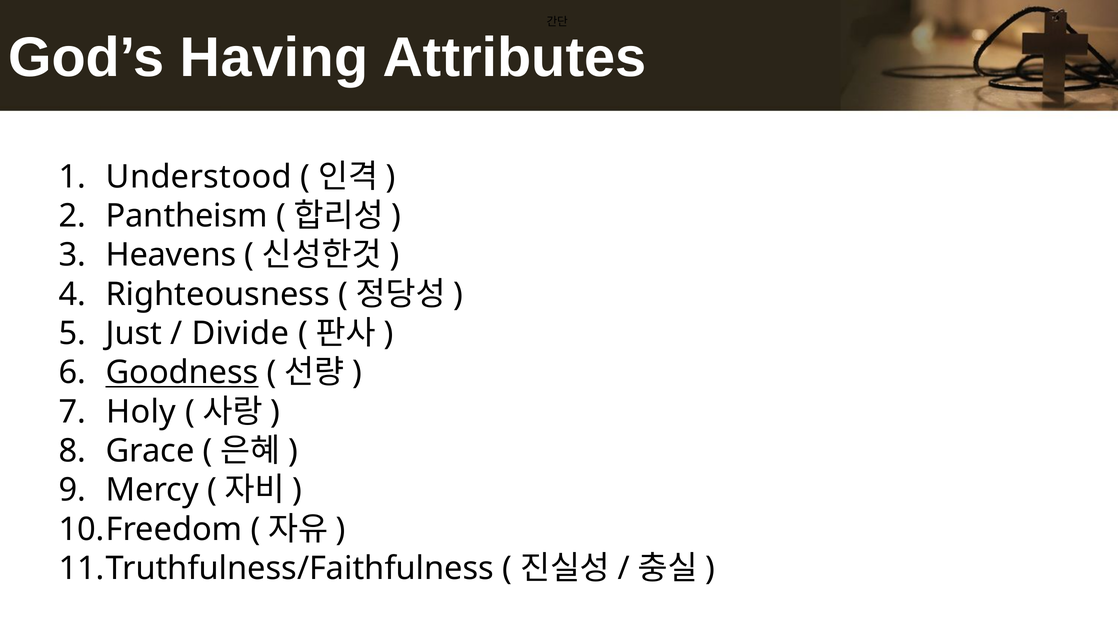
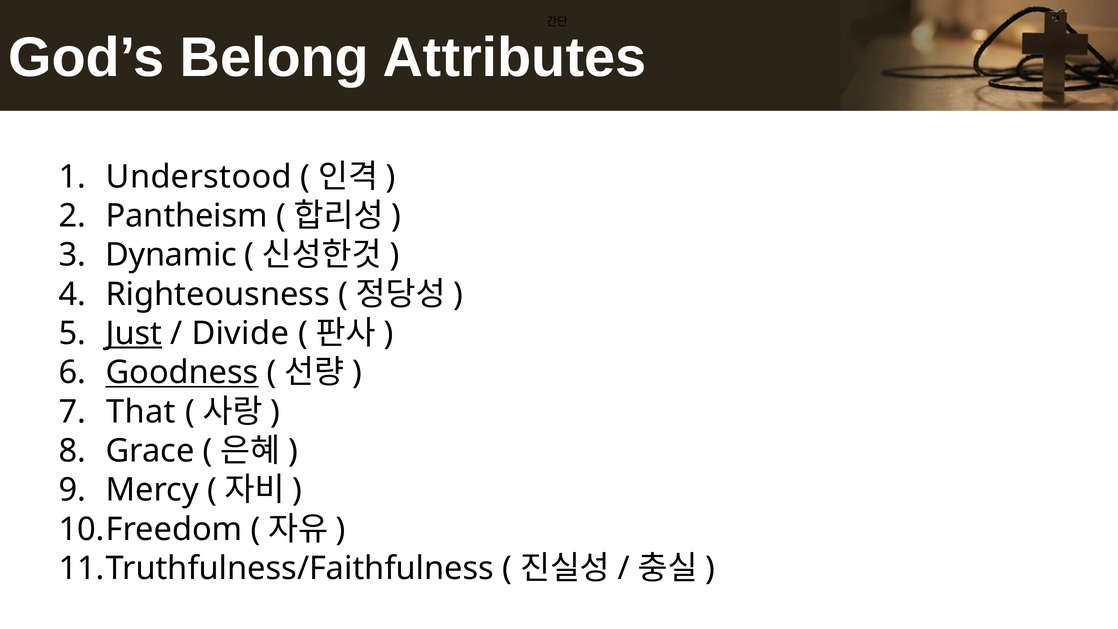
Having: Having -> Belong
Heavens: Heavens -> Dynamic
Just underline: none -> present
Holy: Holy -> That
